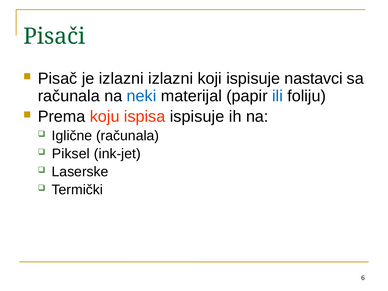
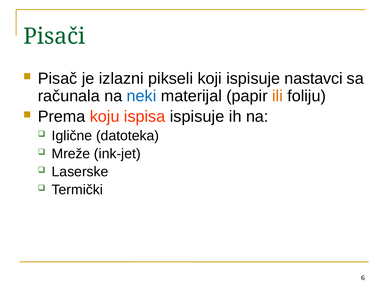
izlazni izlazni: izlazni -> pikseli
ili colour: blue -> orange
Iglične računala: računala -> datoteka
Piksel: Piksel -> Mreže
